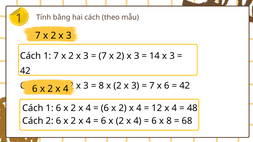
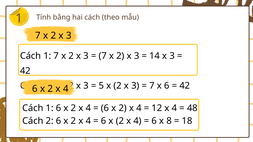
8 at (101, 86): 8 -> 5
68: 68 -> 18
